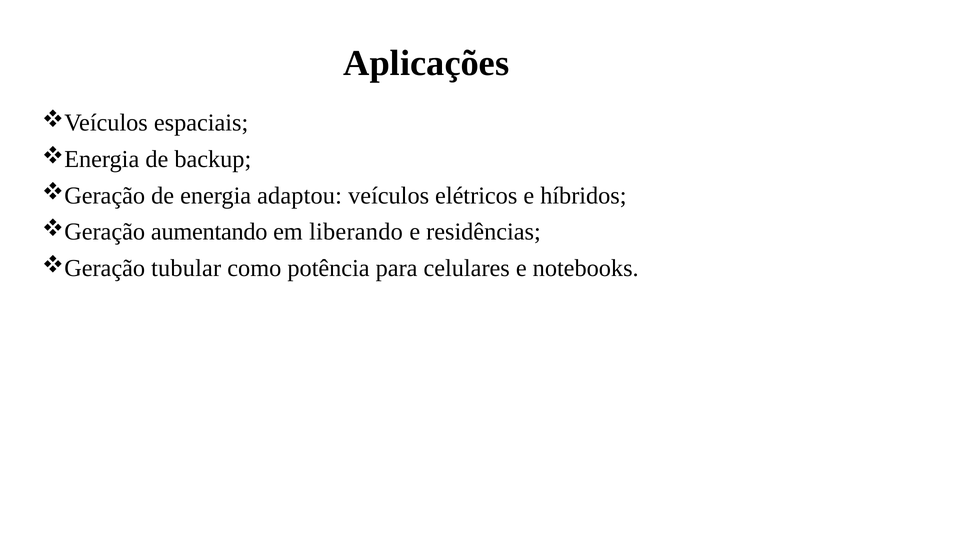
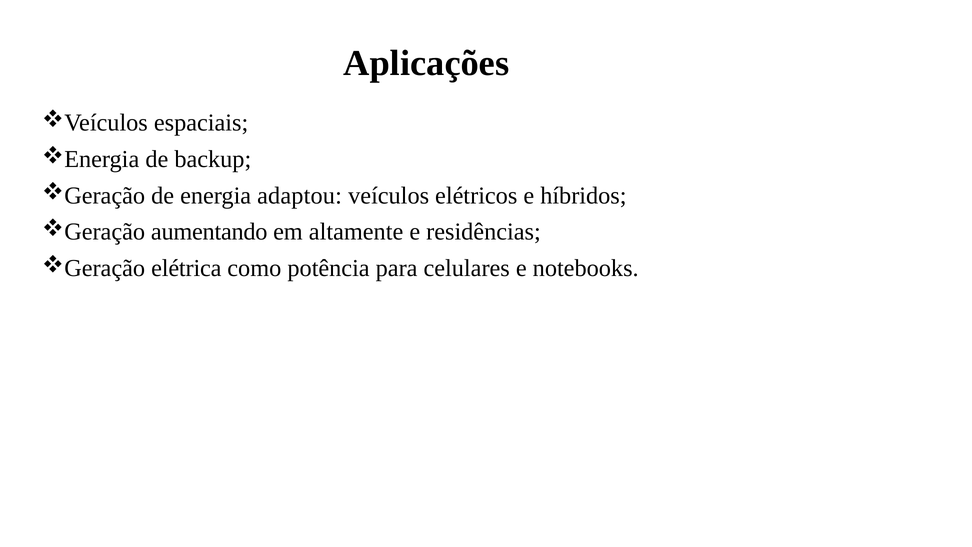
liberando: liberando -> altamente
tubular: tubular -> elétrica
